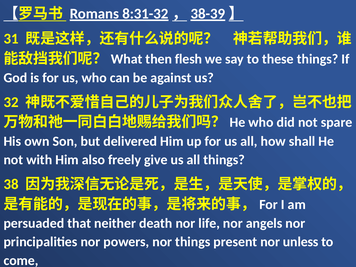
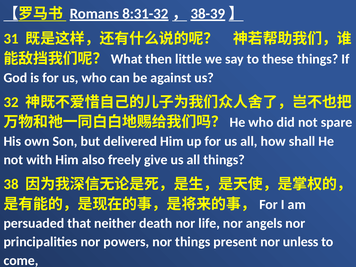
flesh: flesh -> little
